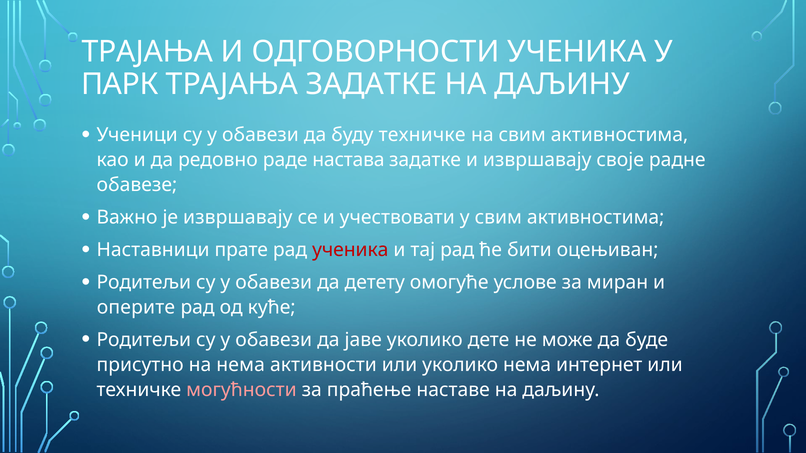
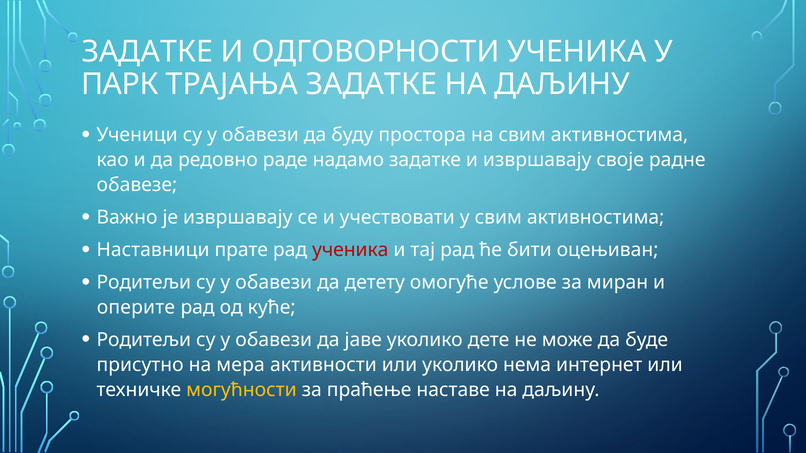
ТРАЈАЊА at (147, 52): ТРАЈАЊА -> ЗАДАТКЕ
буду техничке: техничке -> простора
настава: настава -> надамо
на нема: нема -> мера
могућности colour: pink -> yellow
